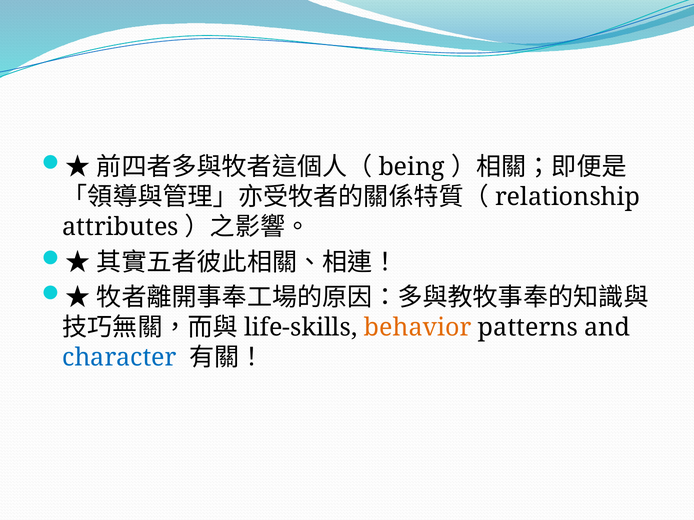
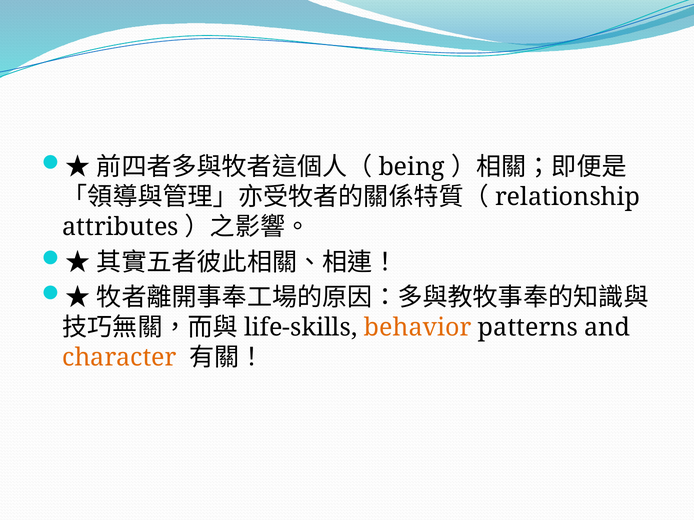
character colour: blue -> orange
